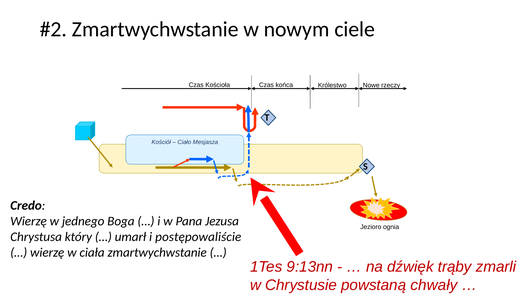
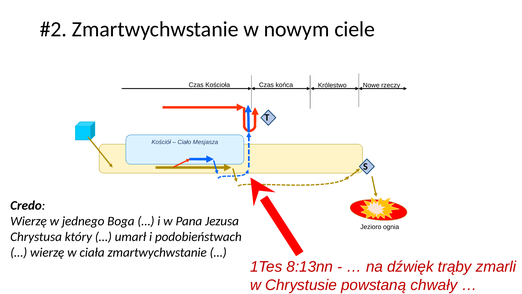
postępowaliście: postępowaliście -> podobieństwach
9:13nn: 9:13nn -> 8:13nn
